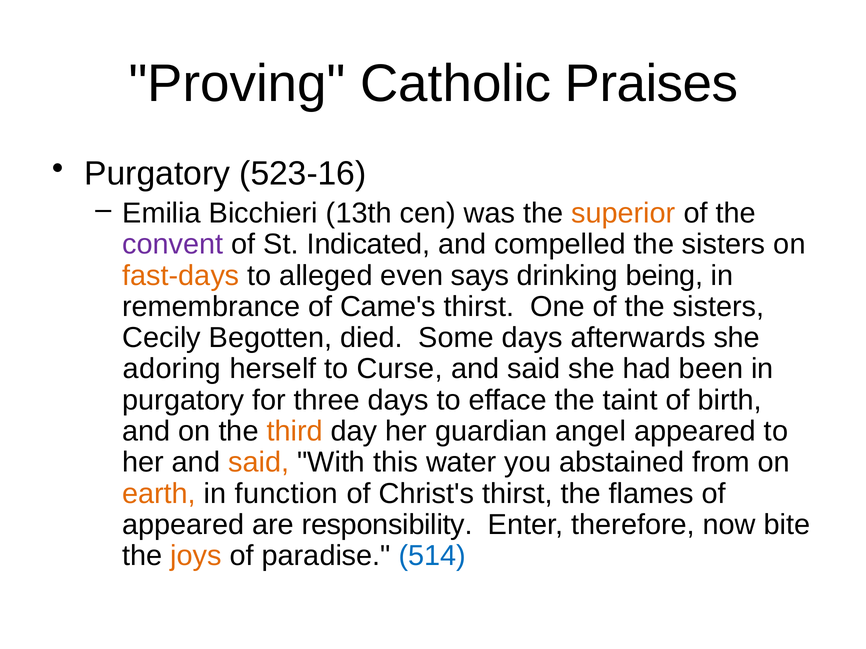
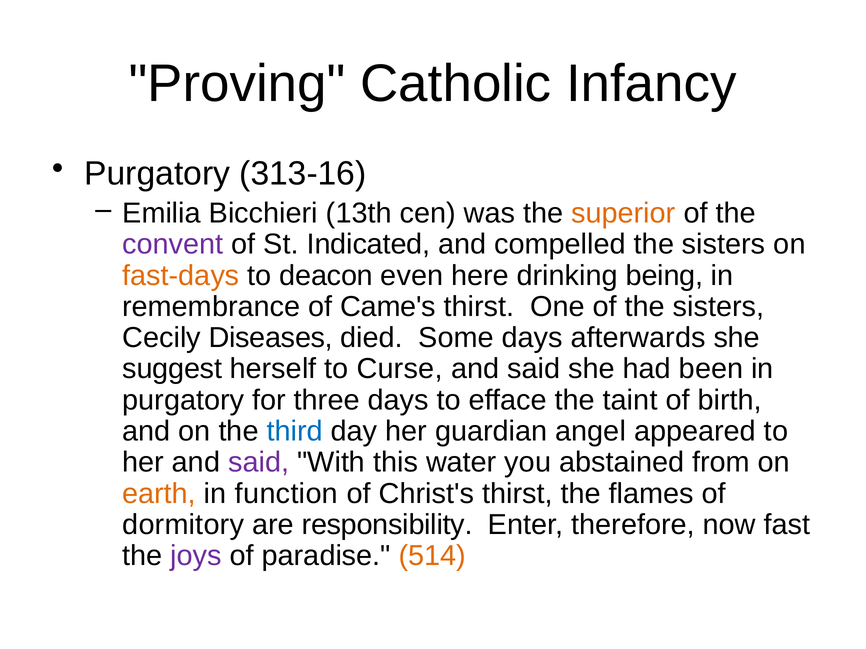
Praises: Praises -> Infancy
523-16: 523-16 -> 313-16
alleged: alleged -> deacon
says: says -> here
Begotten: Begotten -> Diseases
adoring: adoring -> suggest
third colour: orange -> blue
said at (259, 463) colour: orange -> purple
appeared at (183, 525): appeared -> dormitory
bite: bite -> fast
joys colour: orange -> purple
514 colour: blue -> orange
